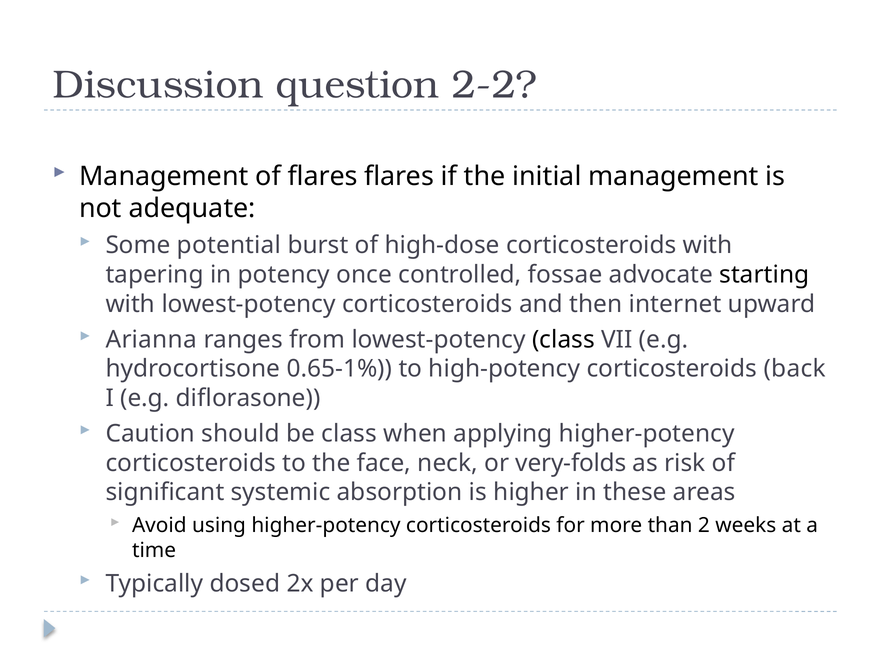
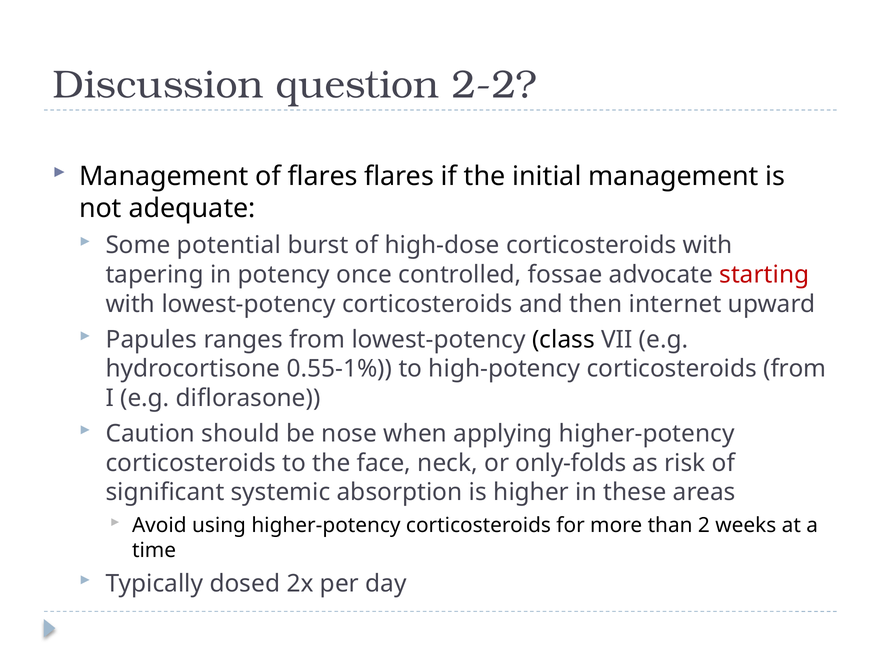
starting colour: black -> red
Arianna: Arianna -> Papules
0.65-1%: 0.65-1% -> 0.55-1%
corticosteroids back: back -> from
be class: class -> nose
very-folds: very-folds -> only-folds
